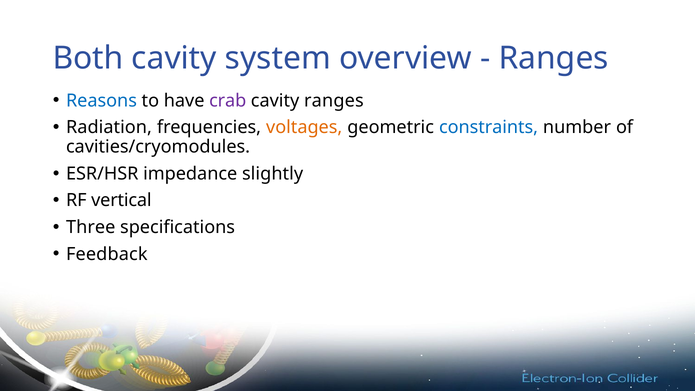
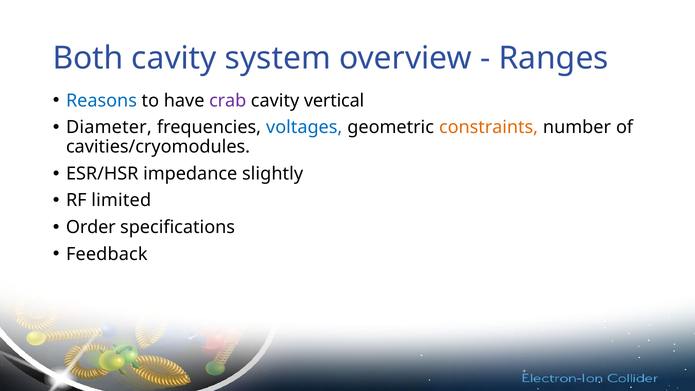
cavity ranges: ranges -> vertical
Radiation: Radiation -> Diameter
voltages colour: orange -> blue
constraints colour: blue -> orange
vertical: vertical -> limited
Three: Three -> Order
